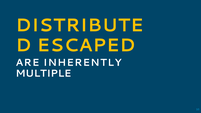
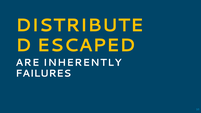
MULTIPLE: MULTIPLE -> FAILURES
